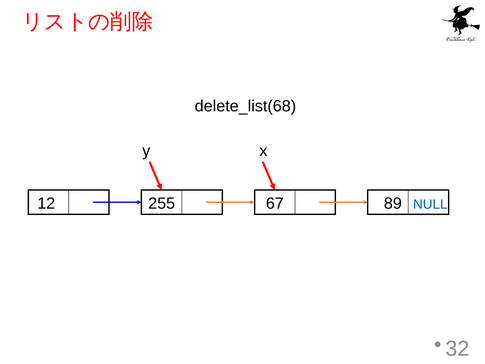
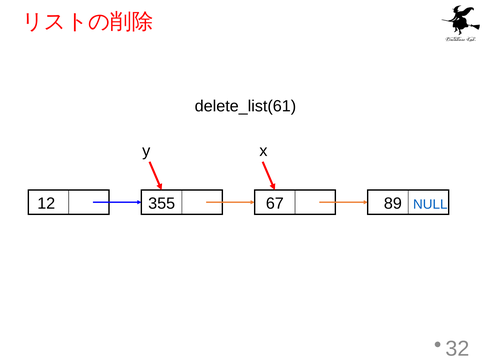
delete_list(68: delete_list(68 -> delete_list(61
255: 255 -> 355
